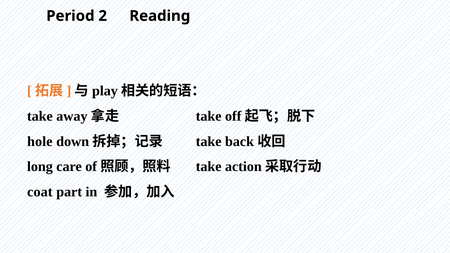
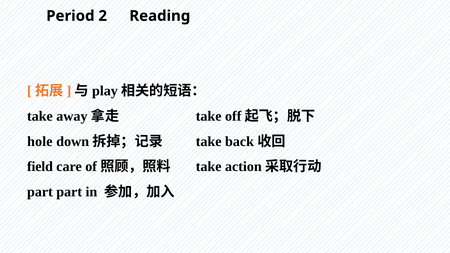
long: long -> field
coat at (40, 192): coat -> part
